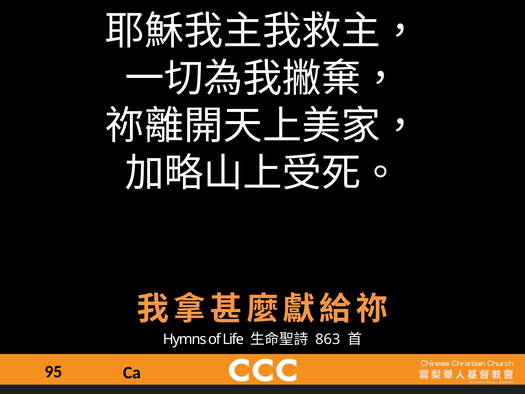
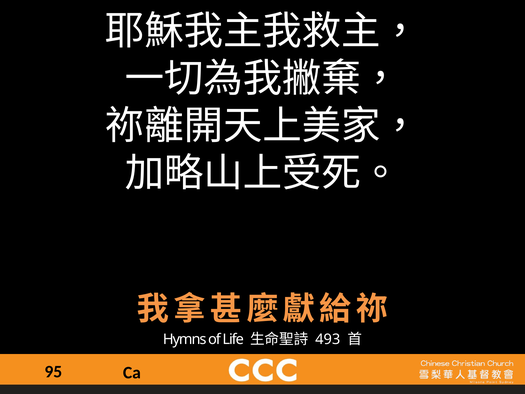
863: 863 -> 493
